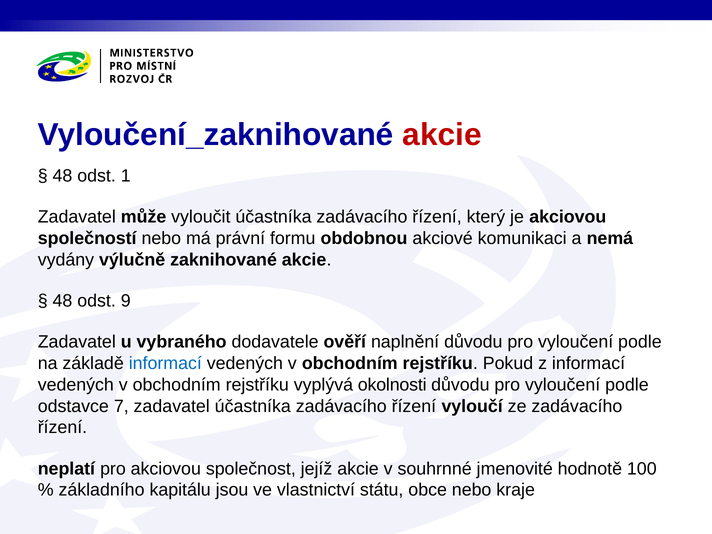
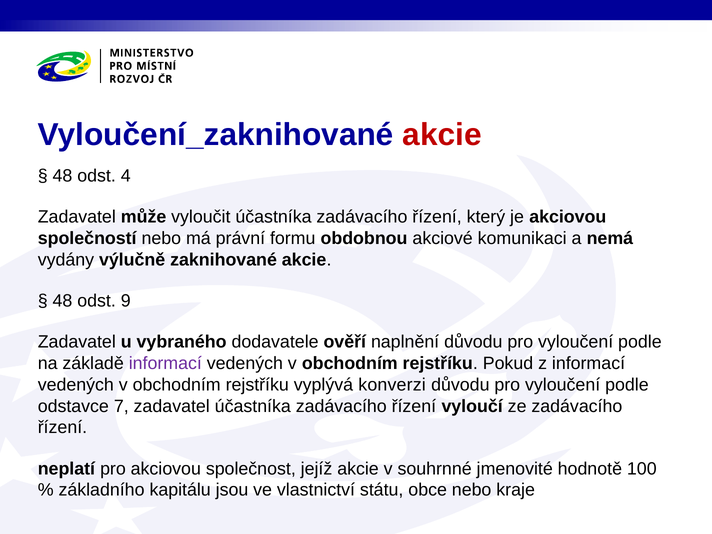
1: 1 -> 4
informací at (165, 363) colour: blue -> purple
okolnosti: okolnosti -> konverzi
